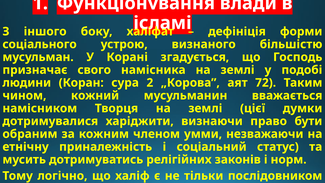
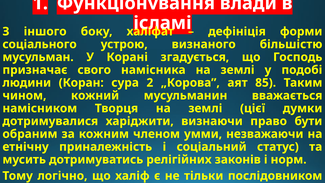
72: 72 -> 85
